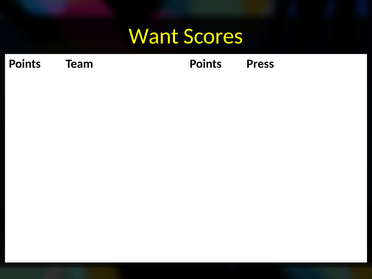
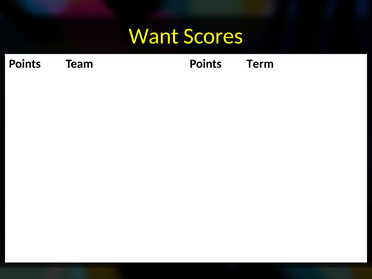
Press: Press -> Term
